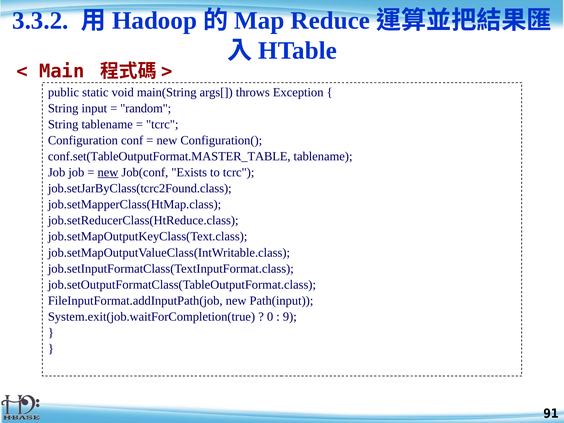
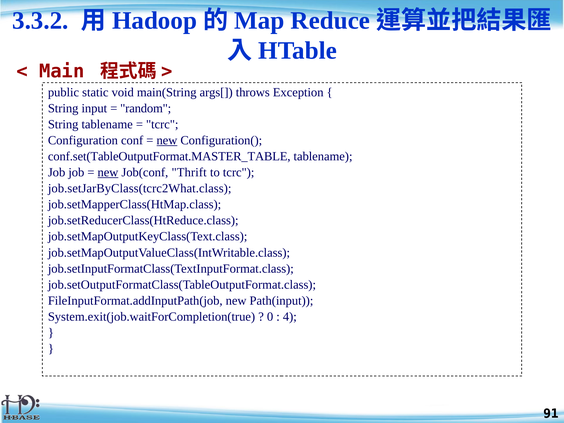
new at (167, 140) underline: none -> present
Exists: Exists -> Thrift
job.setJarByClass(tcrc2Found.class: job.setJarByClass(tcrc2Found.class -> job.setJarByClass(tcrc2What.class
9: 9 -> 4
